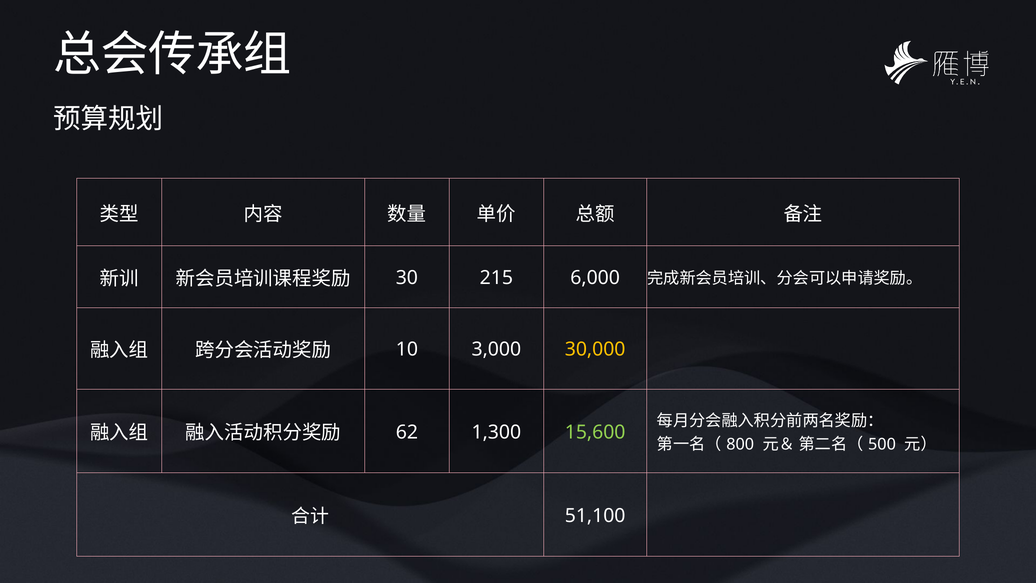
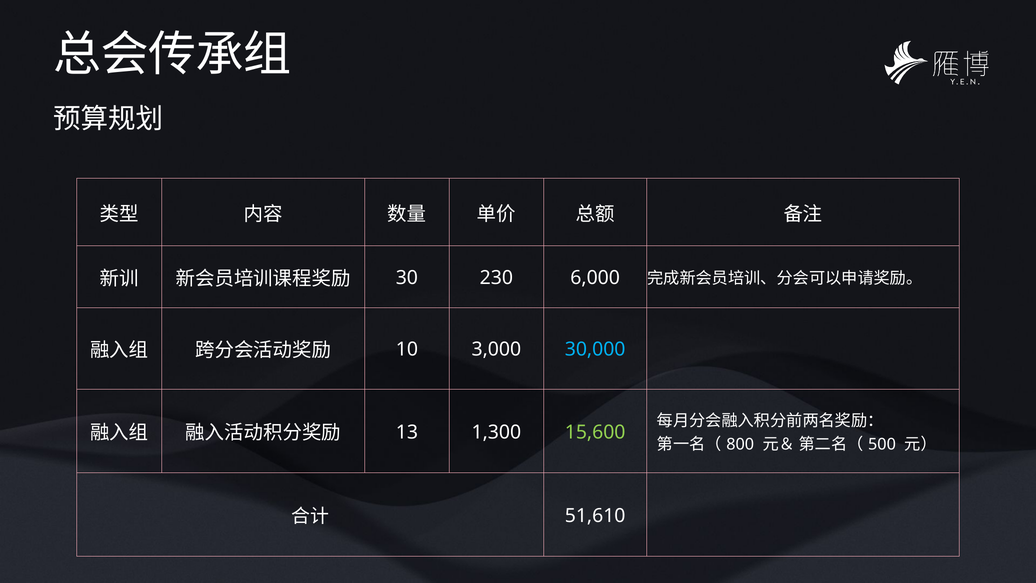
215: 215 -> 230
30,000 colour: yellow -> light blue
62: 62 -> 13
51,100: 51,100 -> 51,610
